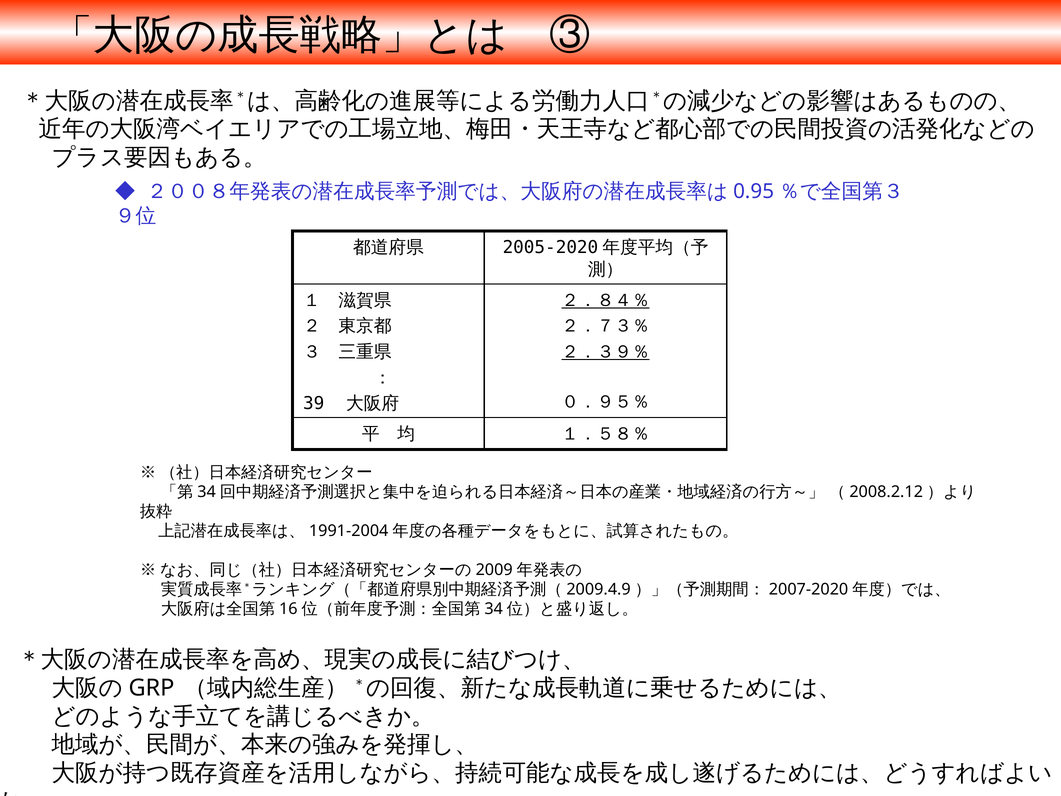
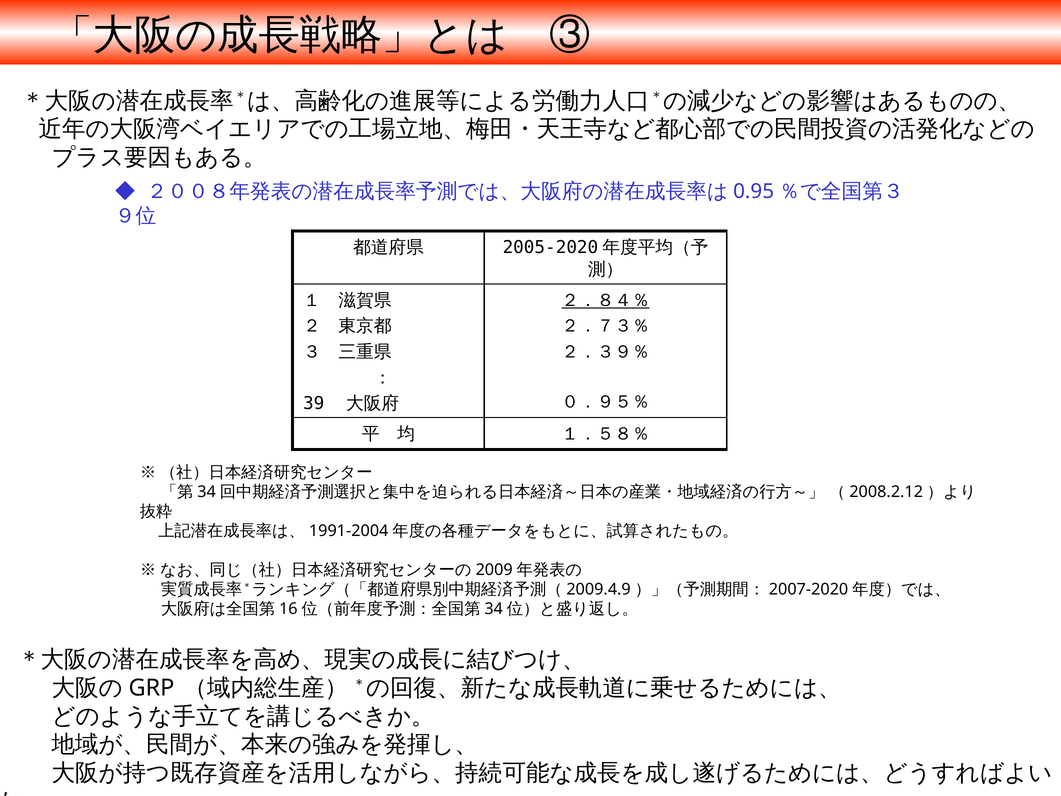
２．３９％ underline: present -> none
